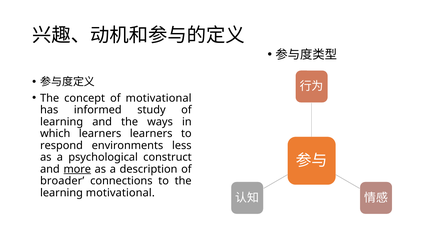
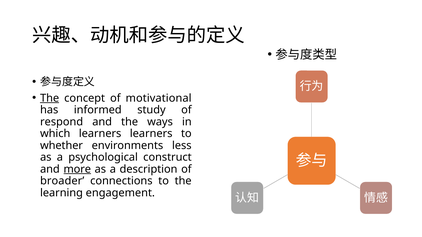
The at (50, 98) underline: none -> present
learning at (62, 122): learning -> respond
respond: respond -> whether
learning motivational: motivational -> engagement
